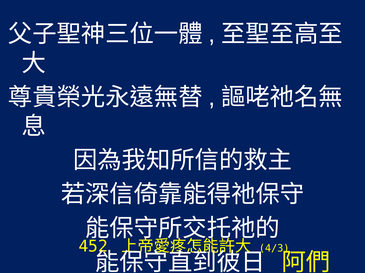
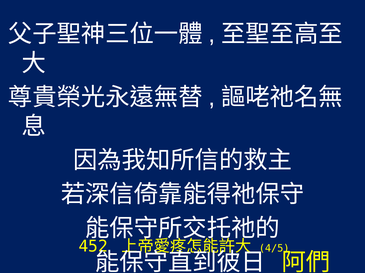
4/3: 4/3 -> 4/5
